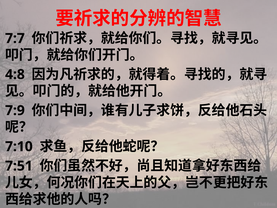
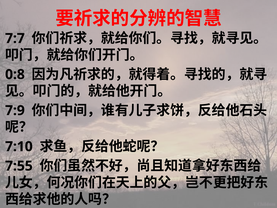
4:8: 4:8 -> 0:8
7:51: 7:51 -> 7:55
